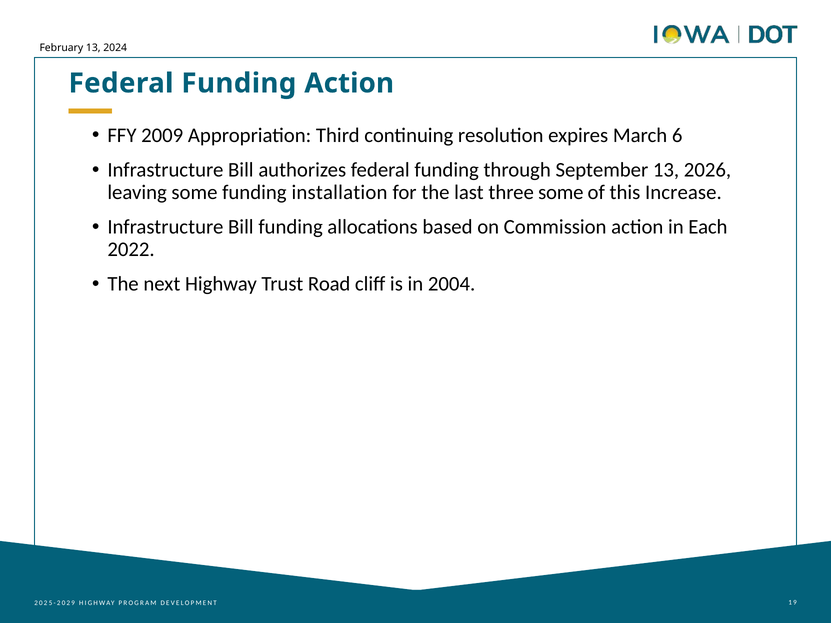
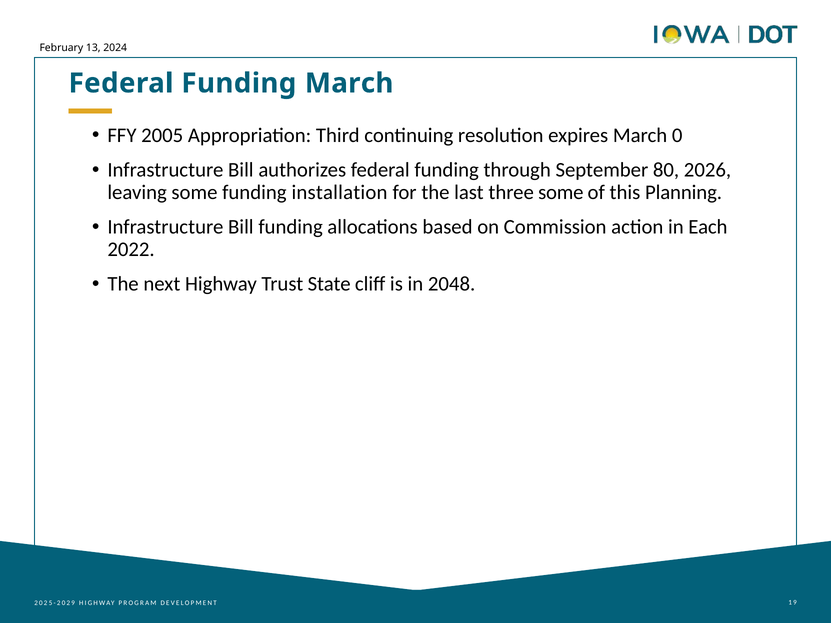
Funding Action: Action -> March
2009: 2009 -> 2005
6: 6 -> 0
September 13: 13 -> 80
Increase: Increase -> Planning
Road: Road -> State
2004: 2004 -> 2048
